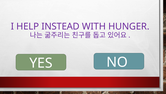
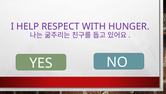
INSTEAD: INSTEAD -> RESPECT
